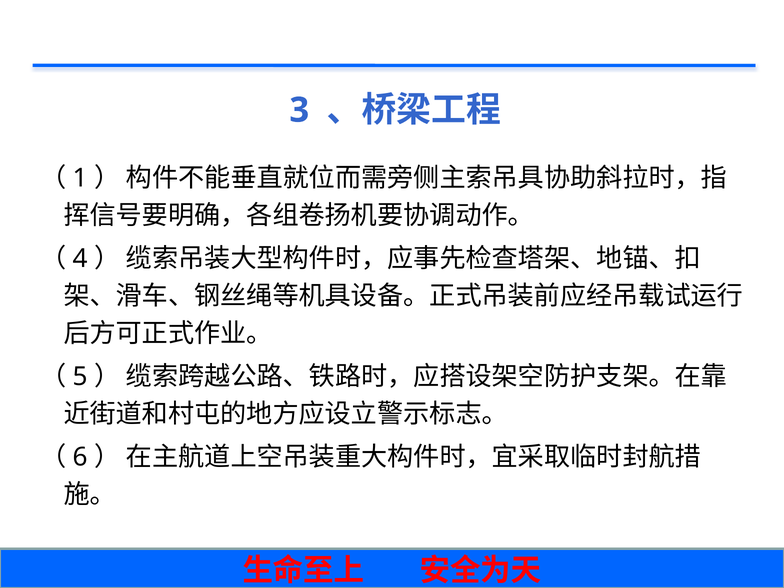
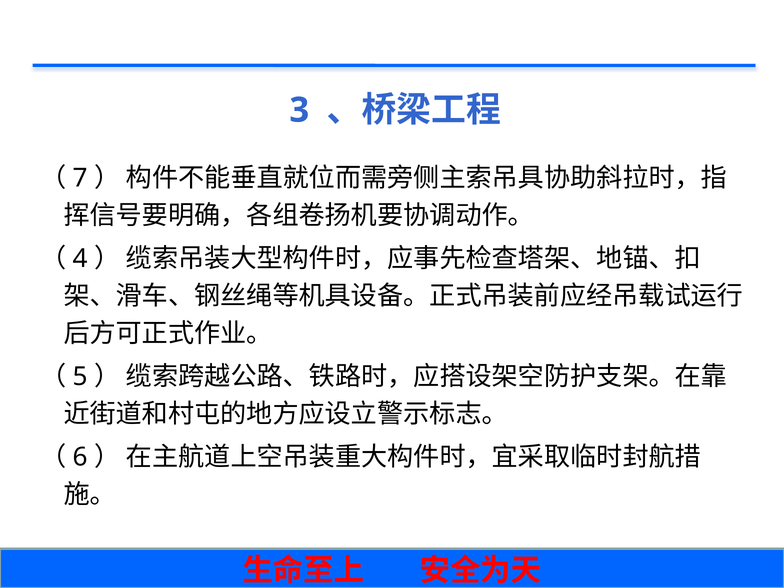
1: 1 -> 7
